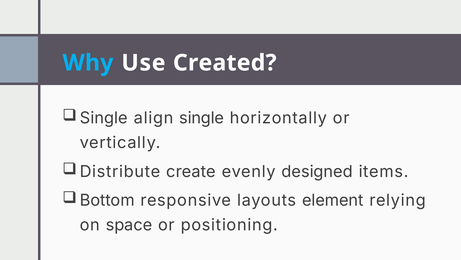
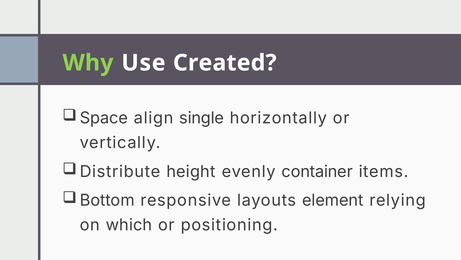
Why colour: light blue -> light green
Single at (104, 118): Single -> Space
create: create -> height
designed: designed -> container
space: space -> which
